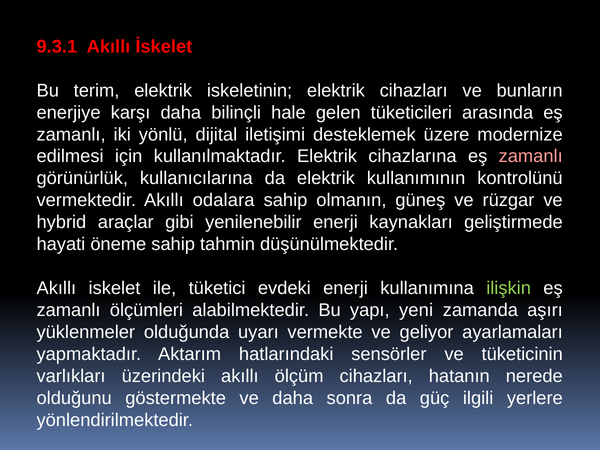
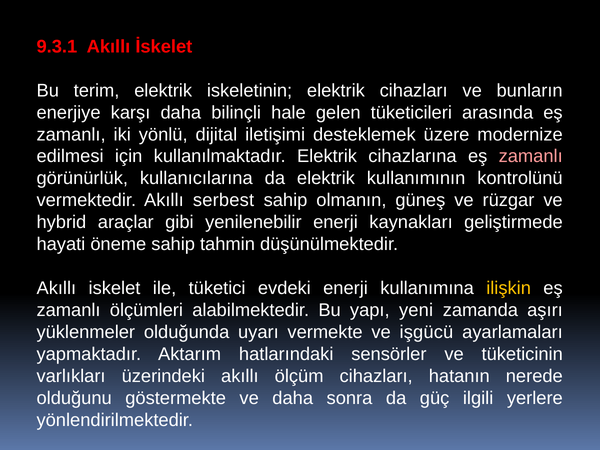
odalara: odalara -> serbest
ilişkin colour: light green -> yellow
geliyor: geliyor -> işgücü
